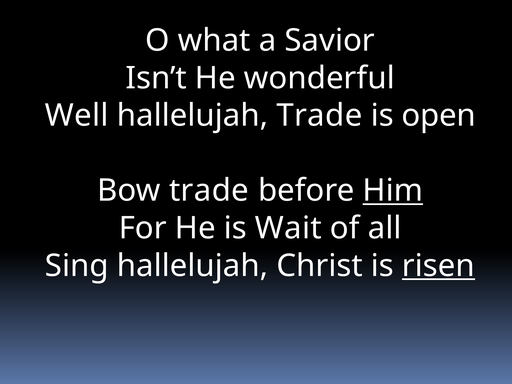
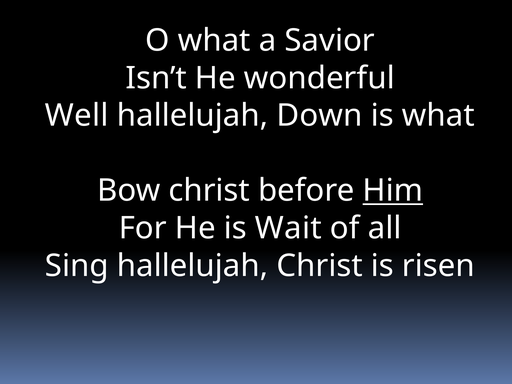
hallelujah Trade: Trade -> Down
is open: open -> what
Bow trade: trade -> christ
risen underline: present -> none
